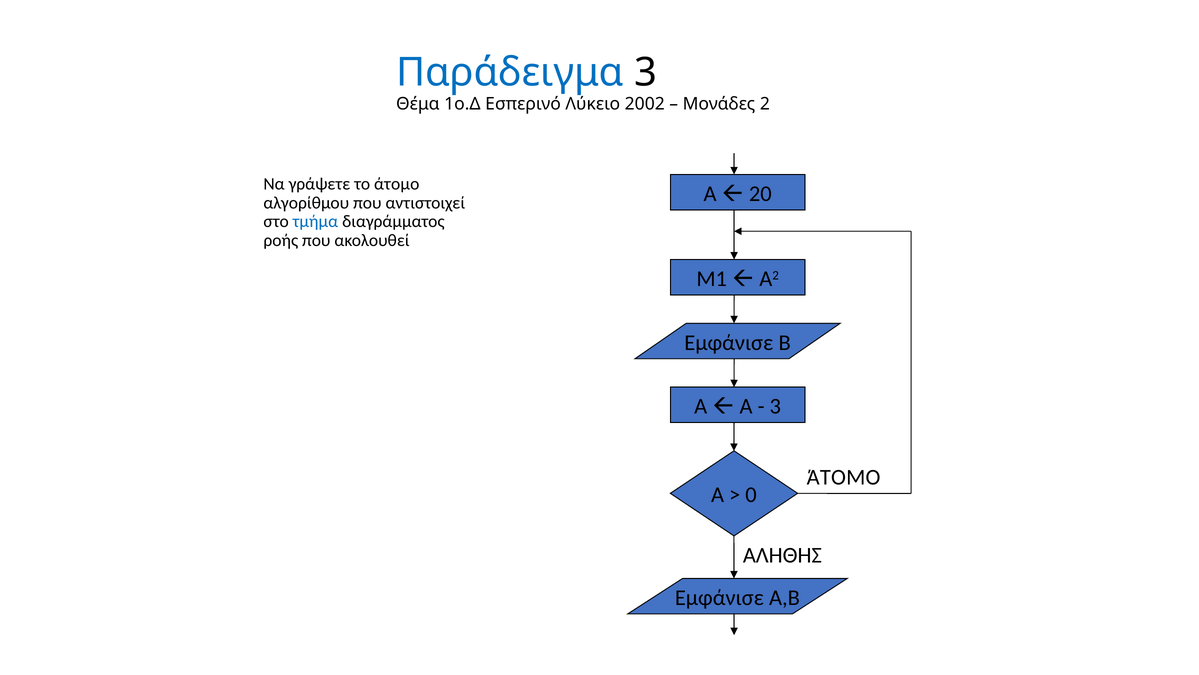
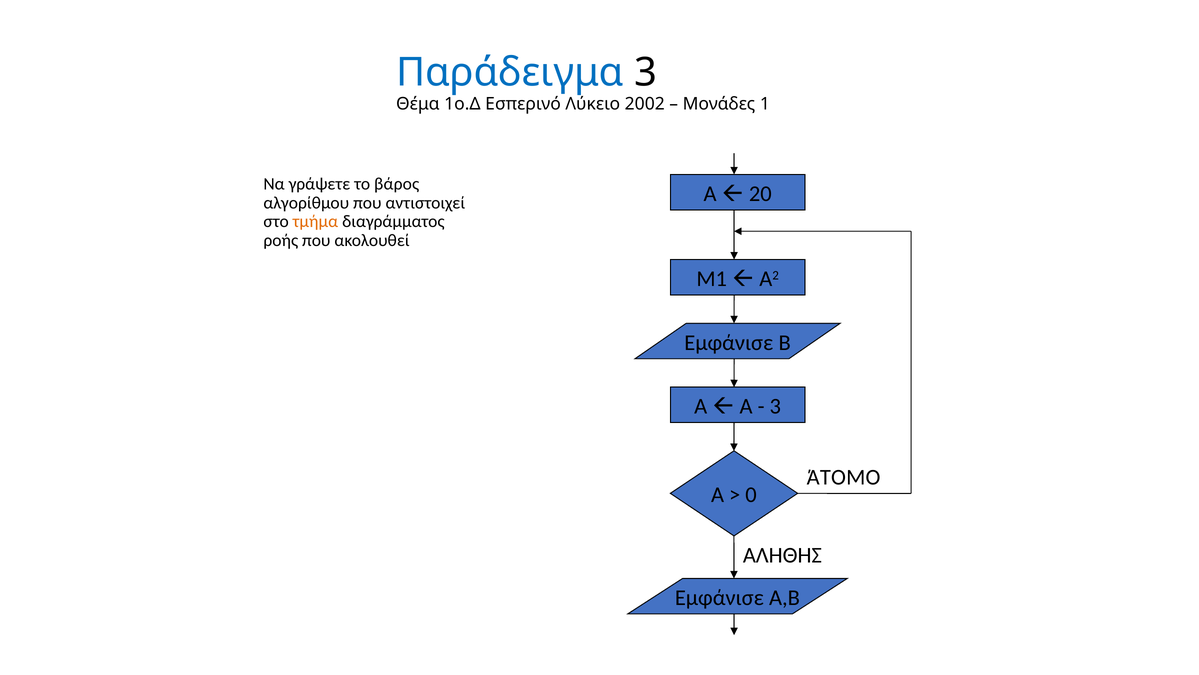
2: 2 -> 1
το άτομο: άτομο -> βάρος
τμήμα colour: blue -> orange
